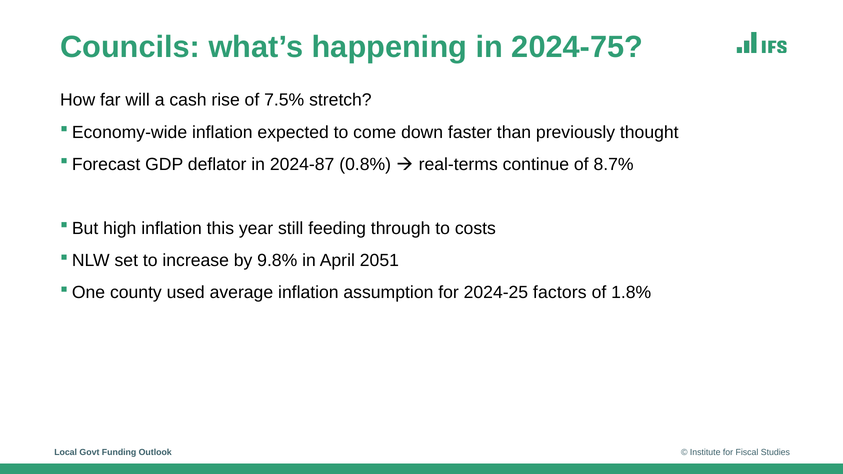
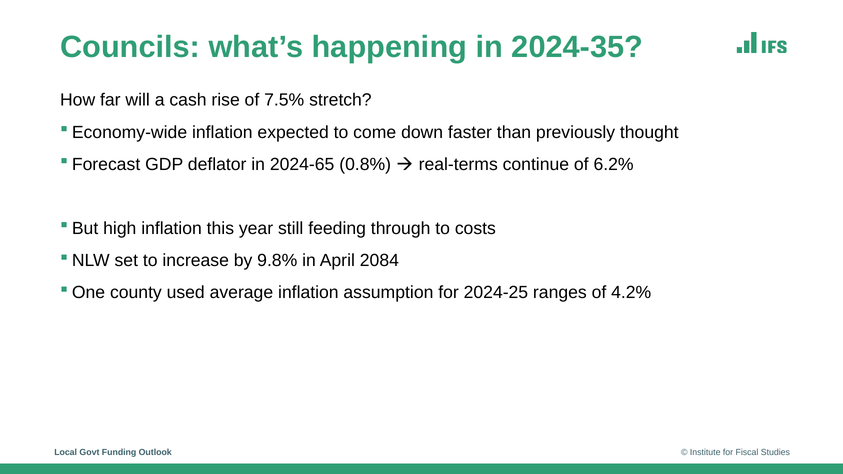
2024-75: 2024-75 -> 2024-35
2024-87: 2024-87 -> 2024-65
8.7%: 8.7% -> 6.2%
2051: 2051 -> 2084
factors: factors -> ranges
1.8%: 1.8% -> 4.2%
